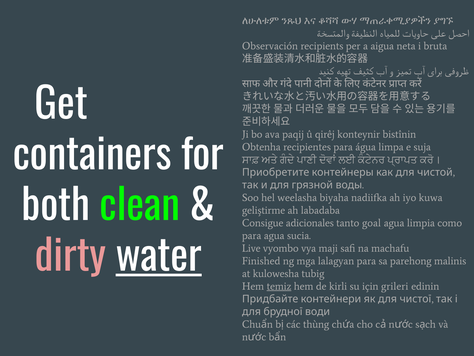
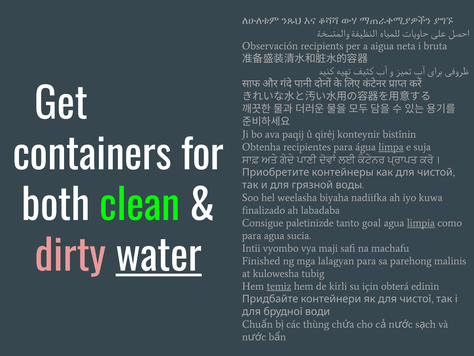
limpa underline: none -> present
geliştirme: geliştirme -> finalizado
adicionales: adicionales -> paletinizde
limpia underline: none -> present
Live: Live -> Intii
grileri: grileri -> obterá
